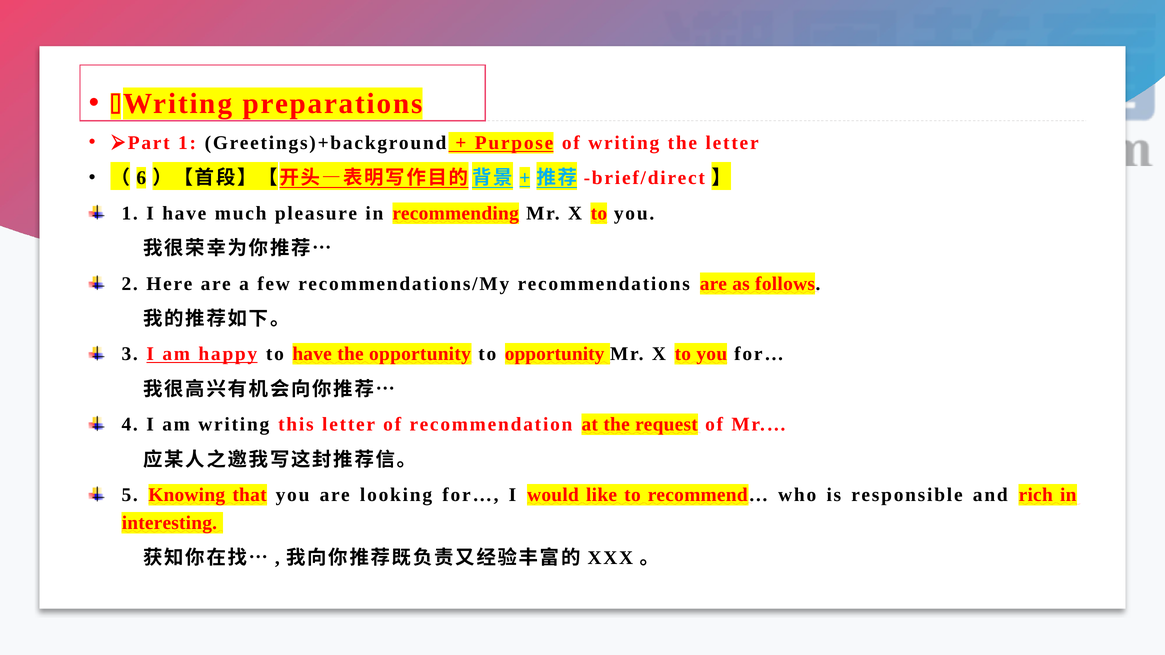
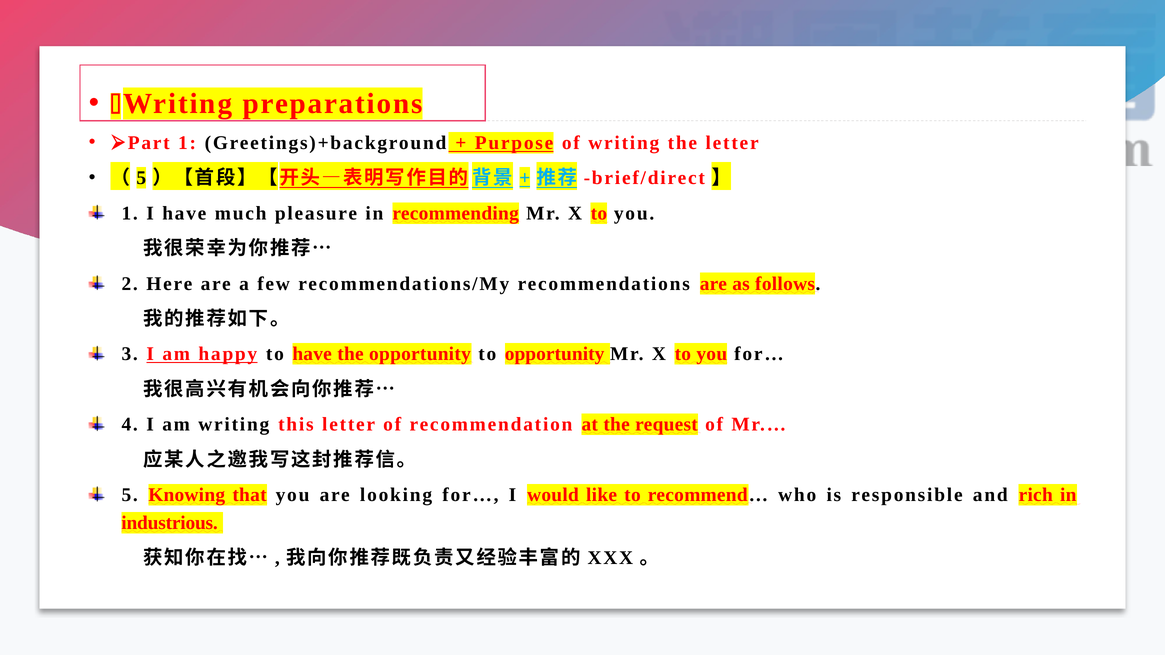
6 at (141, 178): 6 -> 5
interesting: interesting -> industrious
